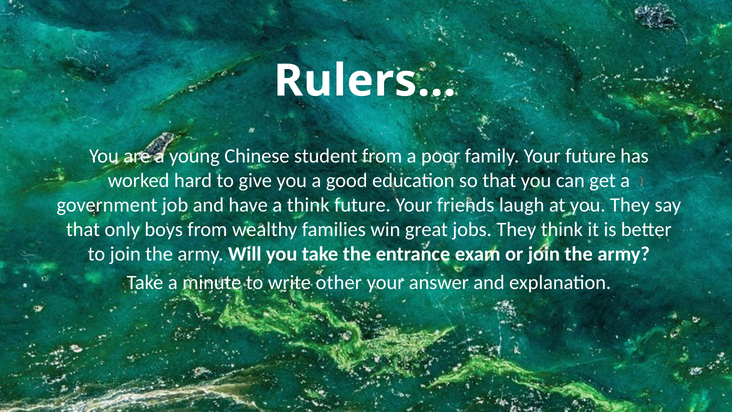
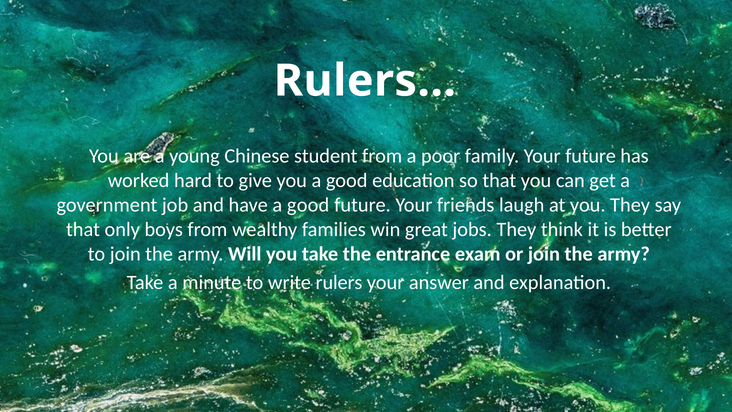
have a think: think -> good
write other: other -> rulers
